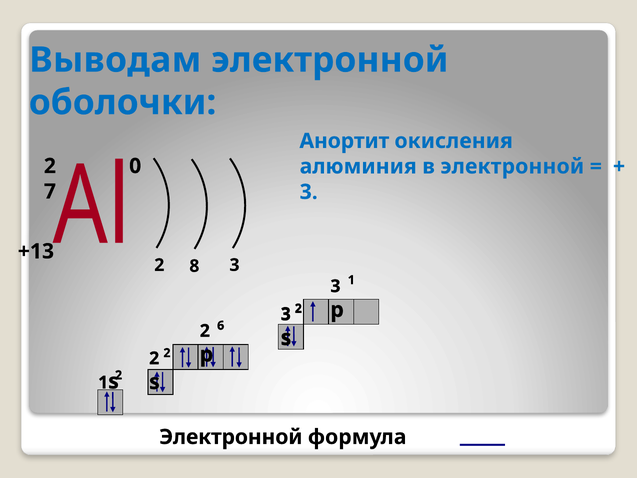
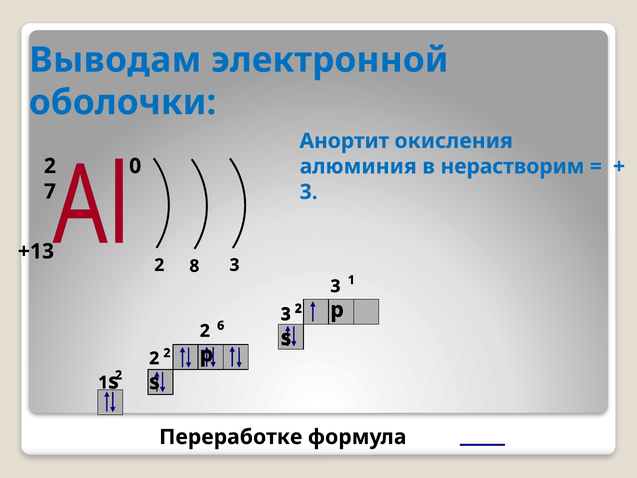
в электронной: электронной -> нерастворим
Электронной at (231, 437): Электронной -> Переработке
